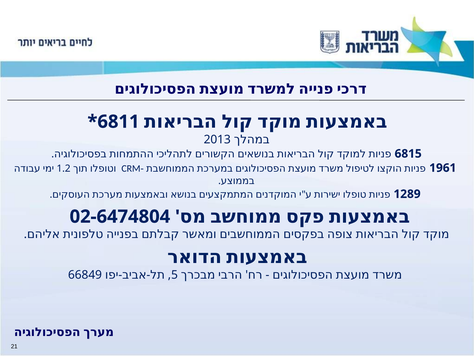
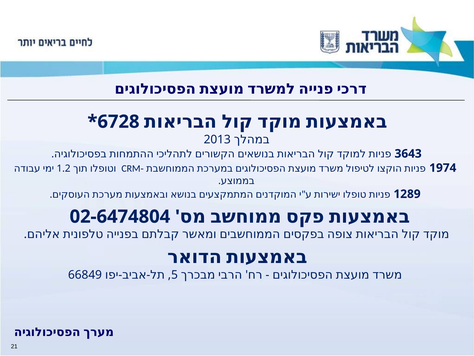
6811: 6811 -> 6728
6815: 6815 -> 3643
1961: 1961 -> 1974
